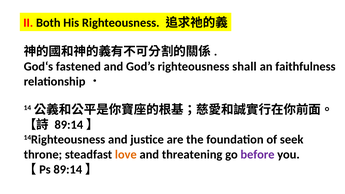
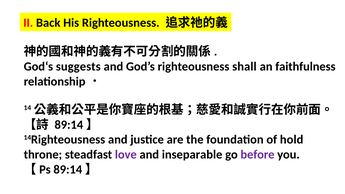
Both: Both -> Back
fastened: fastened -> suggests
seek: seek -> hold
love colour: orange -> purple
threatening: threatening -> inseparable
